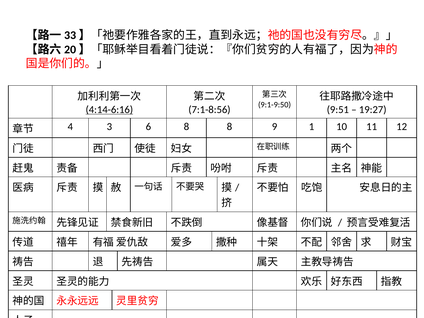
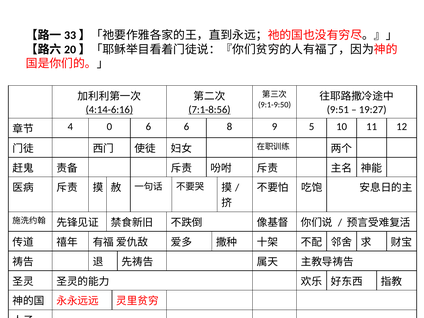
7:1-8:56 underline: none -> present
3: 3 -> 0
6 8: 8 -> 6
1: 1 -> 5
